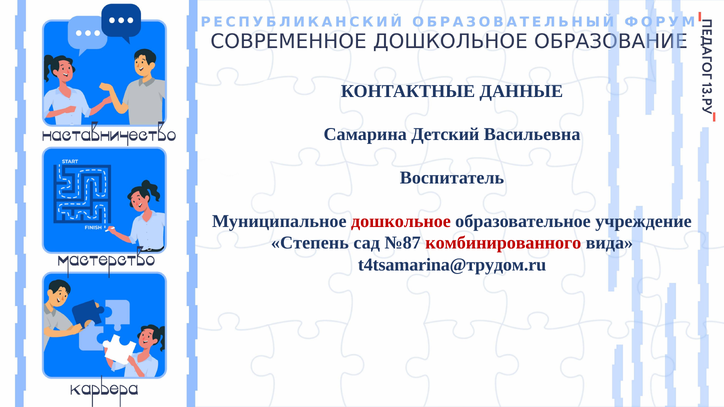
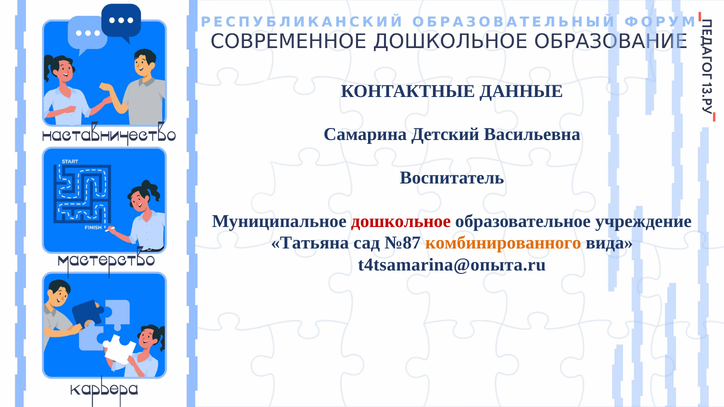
Степень: Степень -> Татьяна
комбинированного colour: red -> orange
t4tsamarina@трудом.ru: t4tsamarina@трудом.ru -> t4tsamarina@опыта.ru
